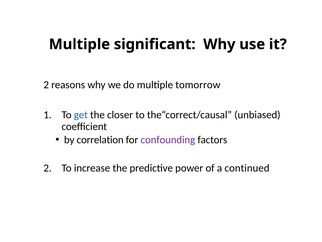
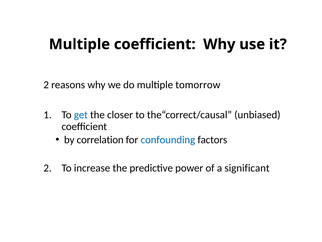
Multiple significant: significant -> coefficient
confounding colour: purple -> blue
continued: continued -> significant
